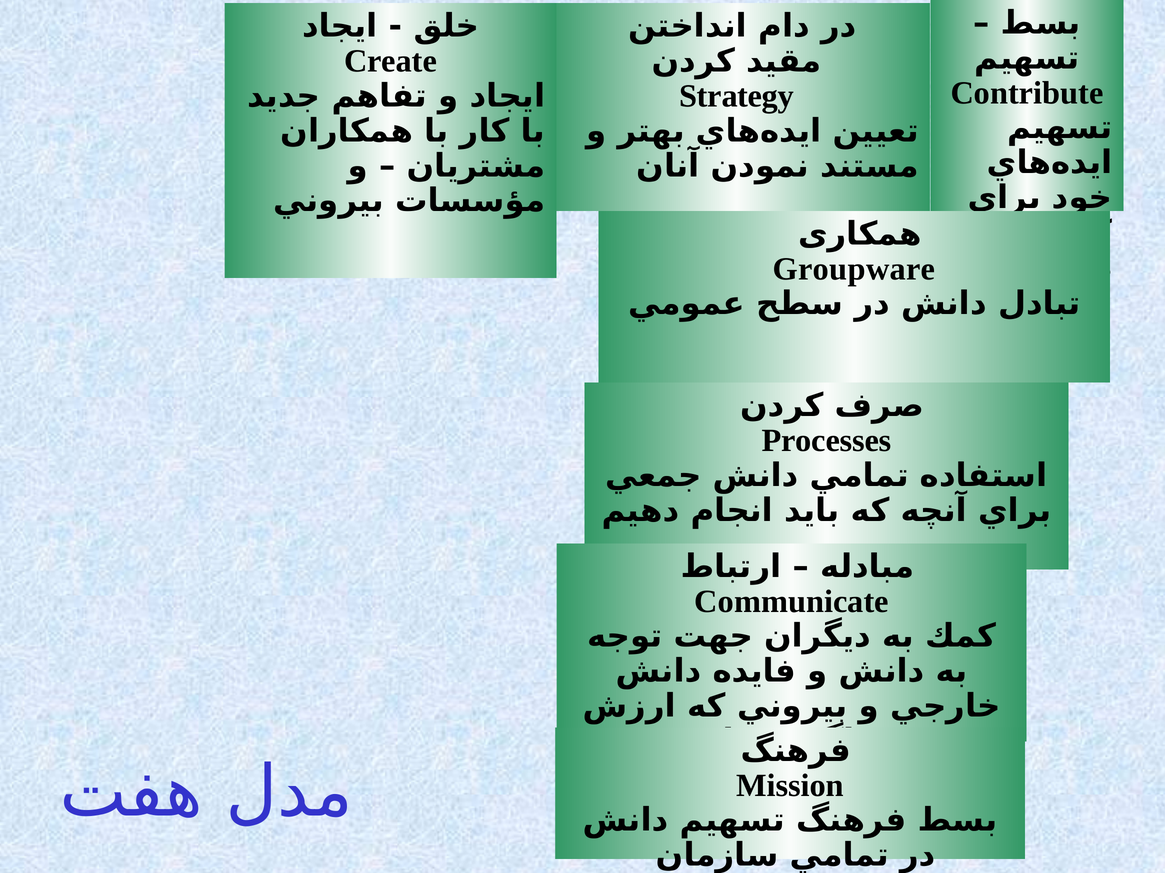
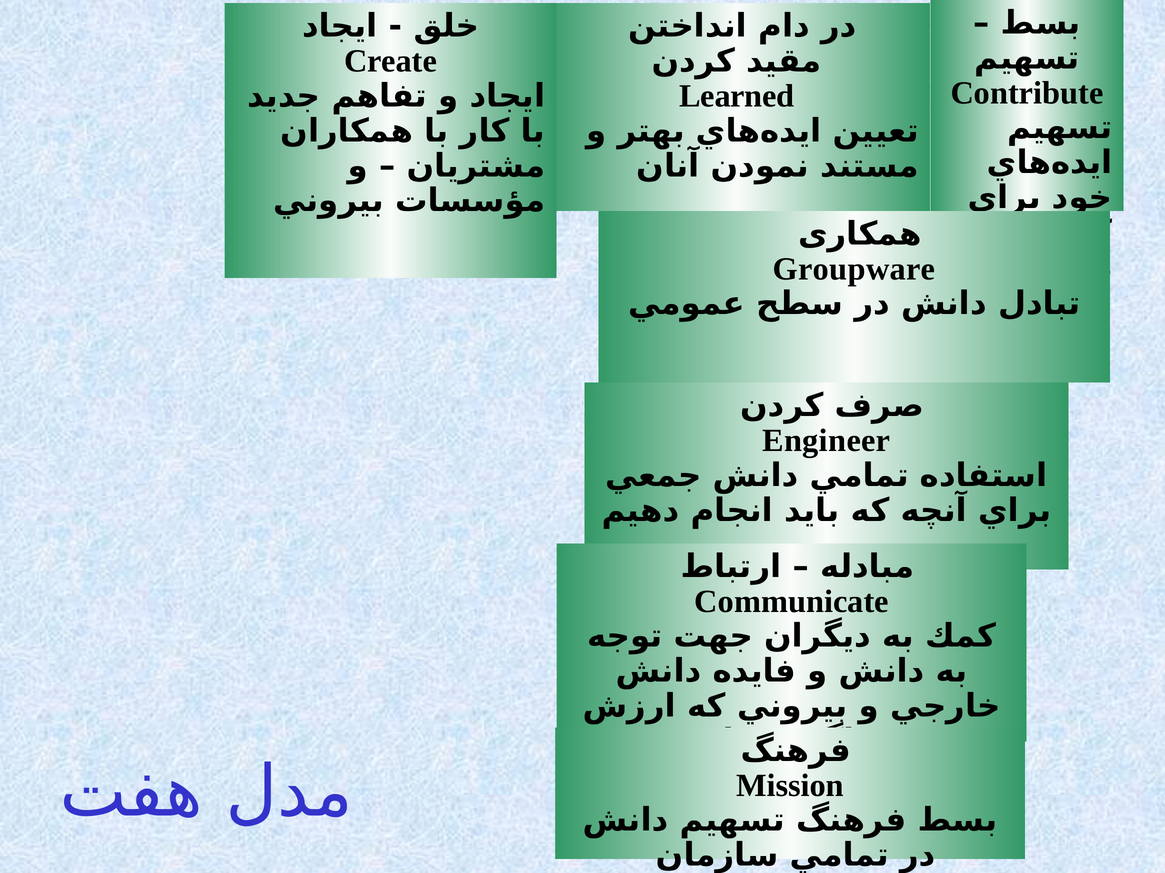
Strategy: Strategy -> Learned
Processes: Processes -> Engineer
